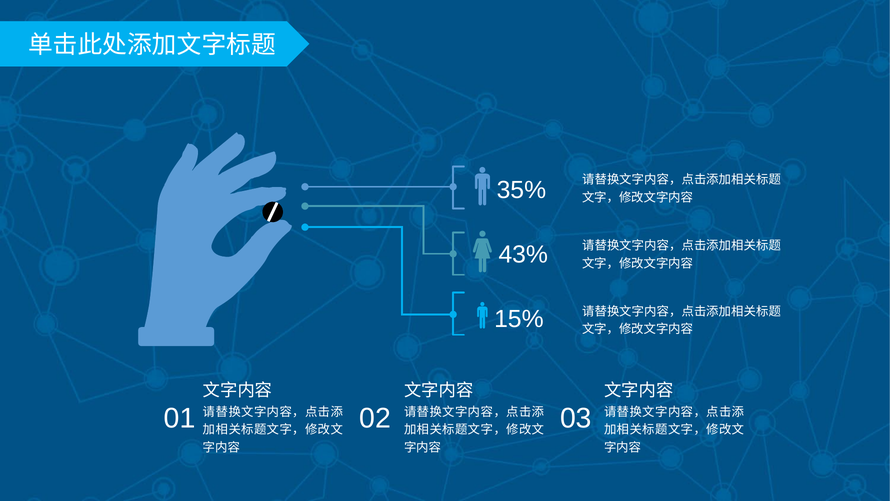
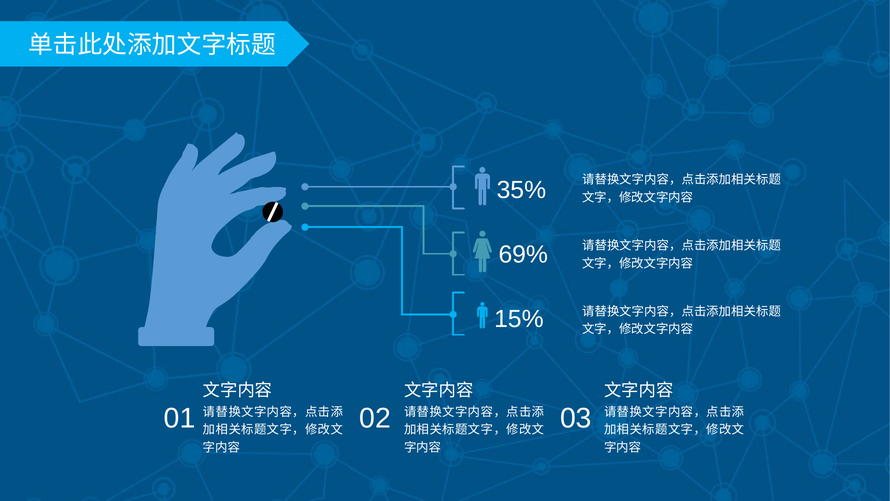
43%: 43% -> 69%
